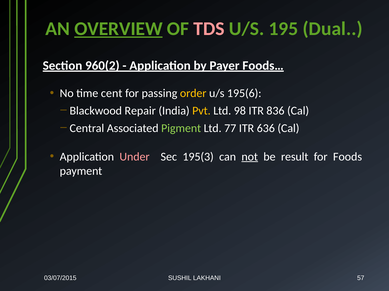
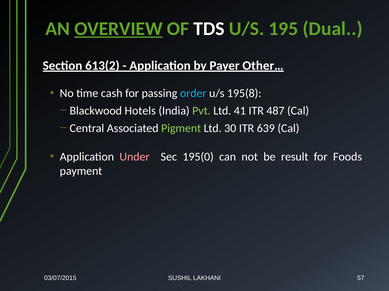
TDS colour: pink -> white
960(2: 960(2 -> 613(2
Foods…: Foods… -> Other…
cent: cent -> cash
order colour: yellow -> light blue
195(6: 195(6 -> 195(8
Repair: Repair -> Hotels
Pvt colour: yellow -> light green
98: 98 -> 41
836: 836 -> 487
77: 77 -> 30
636: 636 -> 639
195(3: 195(3 -> 195(0
not underline: present -> none
